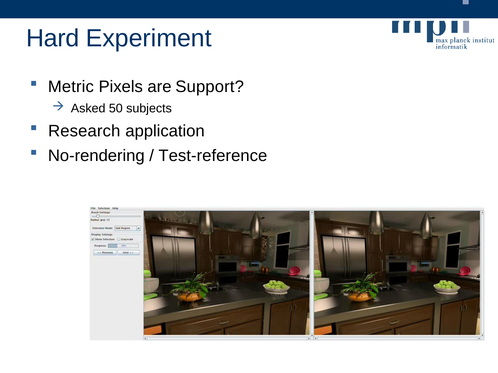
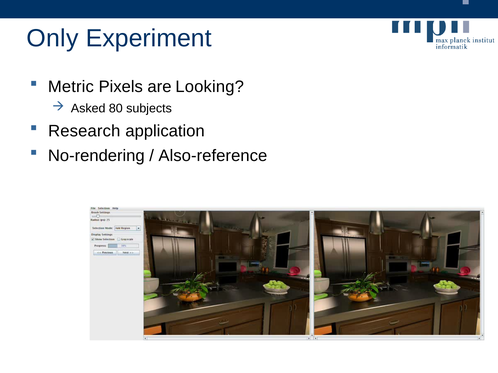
Hard: Hard -> Only
Support: Support -> Looking
50: 50 -> 80
Test-reference: Test-reference -> Also-reference
